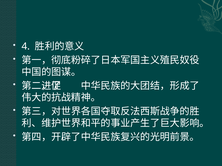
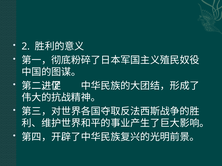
4: 4 -> 2
